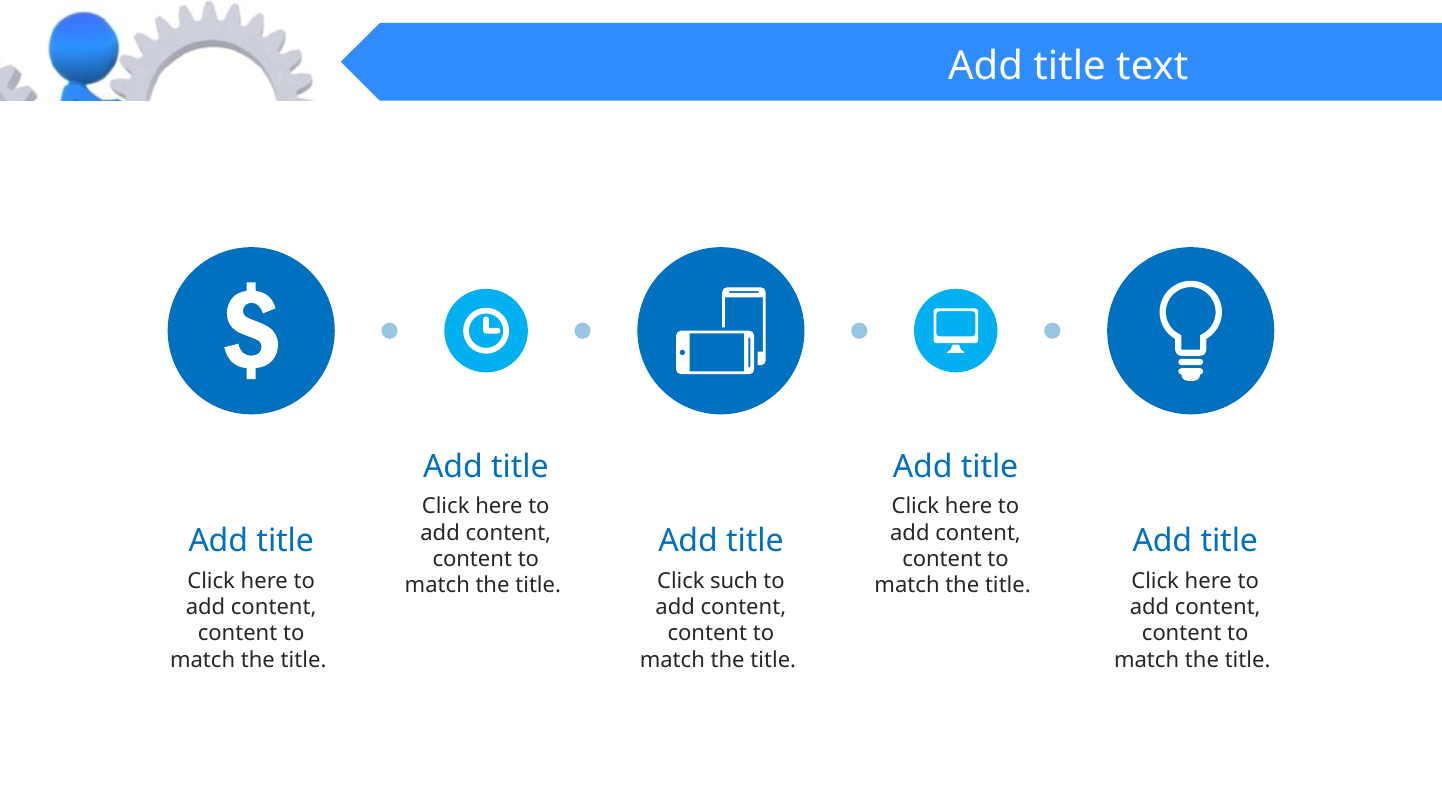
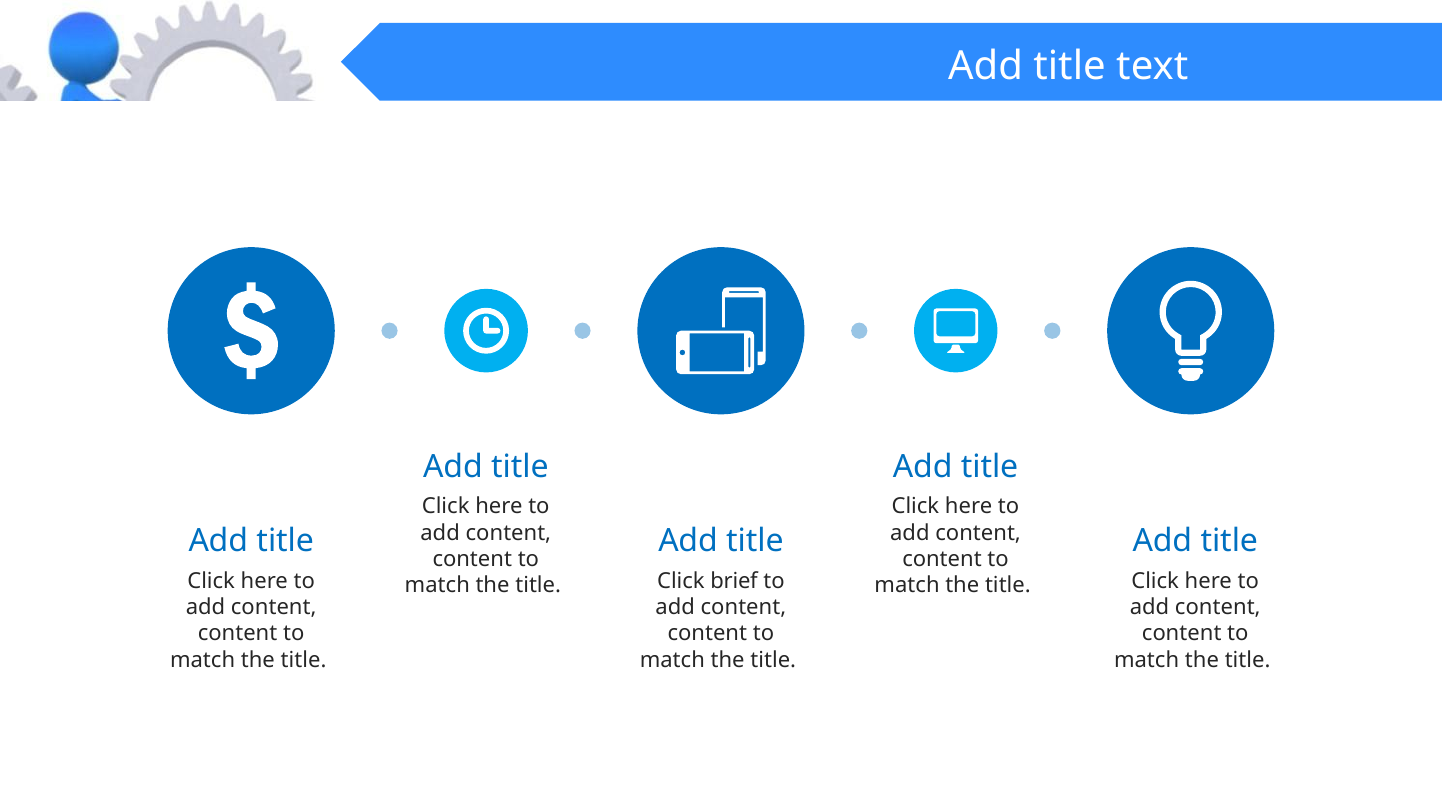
such: such -> brief
